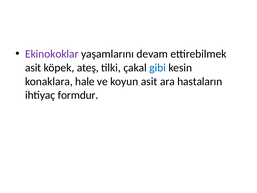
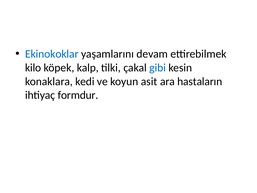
Ekinokoklar colour: purple -> blue
asit at (33, 68): asit -> kilo
ateş: ateş -> kalp
hale: hale -> kedi
